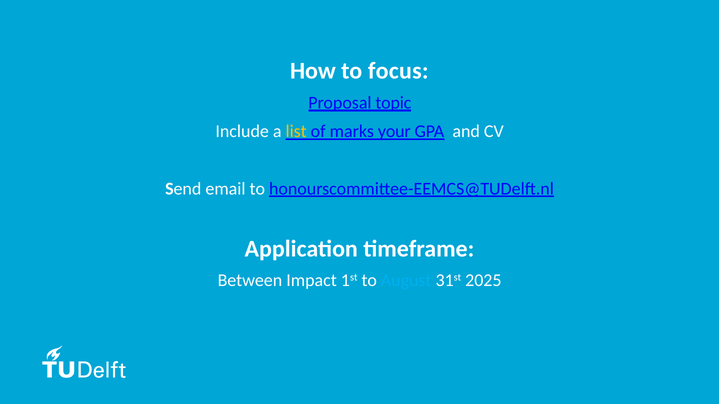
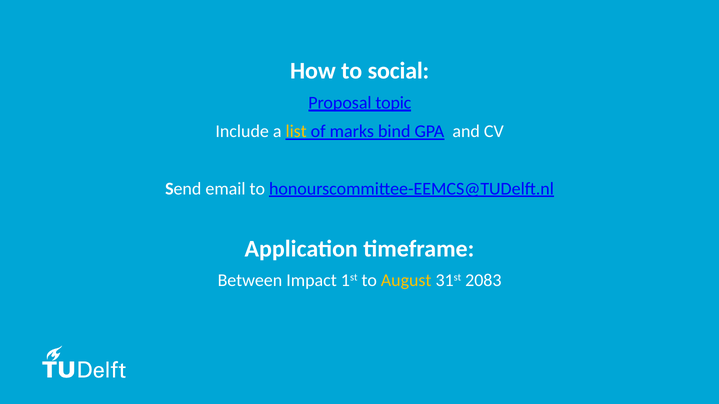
focus: focus -> social
your: your -> bind
August colour: light blue -> yellow
2025: 2025 -> 2083
